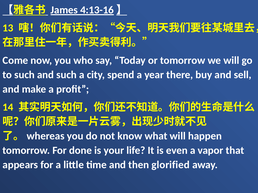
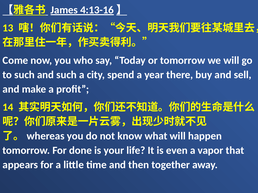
glorified: glorified -> together
